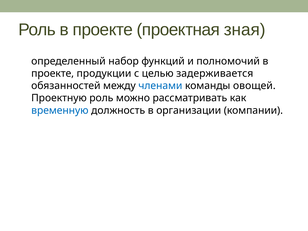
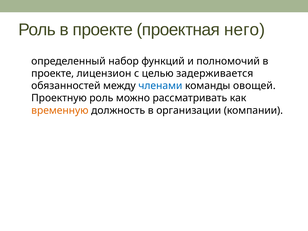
зная: зная -> него
продукции: продукции -> лицензион
временную colour: blue -> orange
